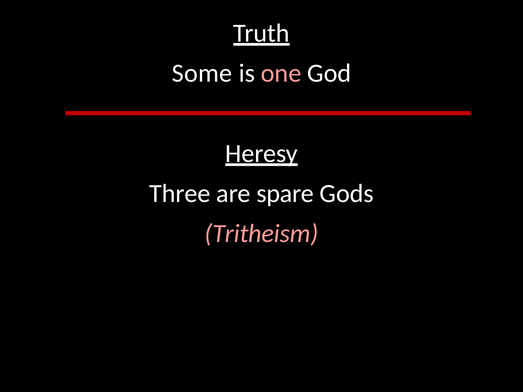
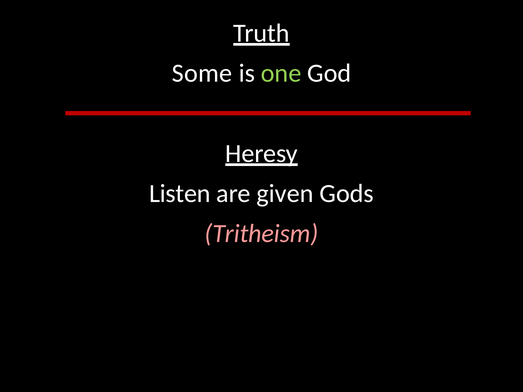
one colour: pink -> light green
Three: Three -> Listen
spare: spare -> given
